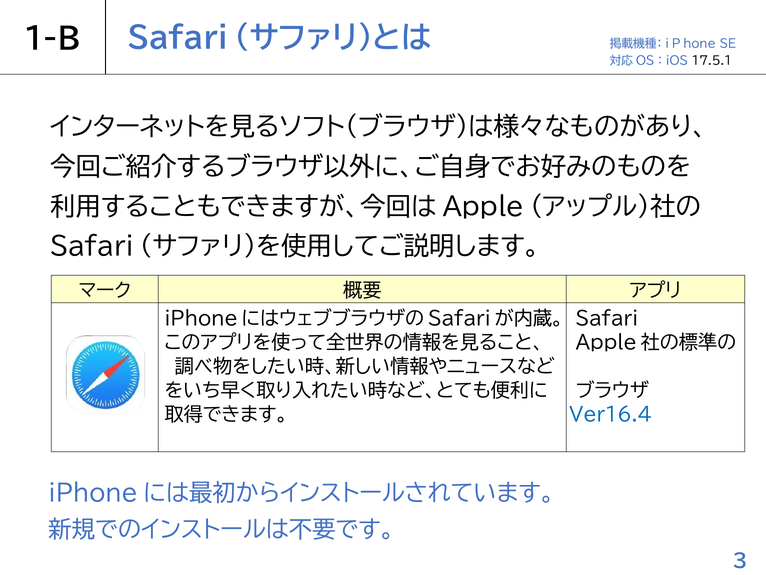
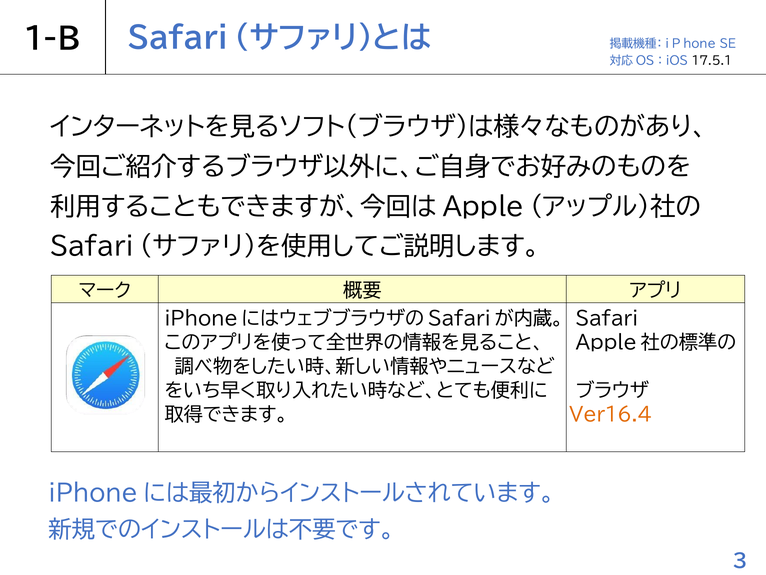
Ver16.4 colour: blue -> orange
